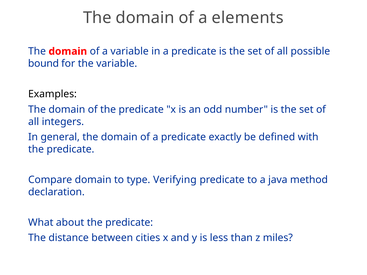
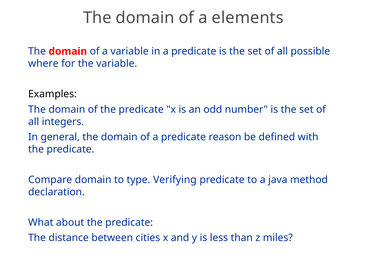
bound: bound -> where
exactly: exactly -> reason
